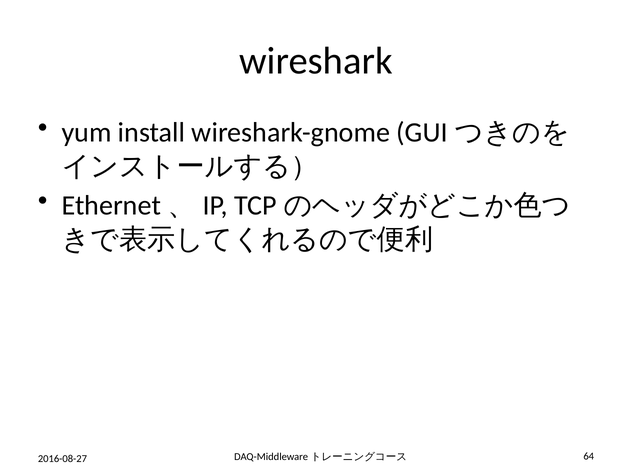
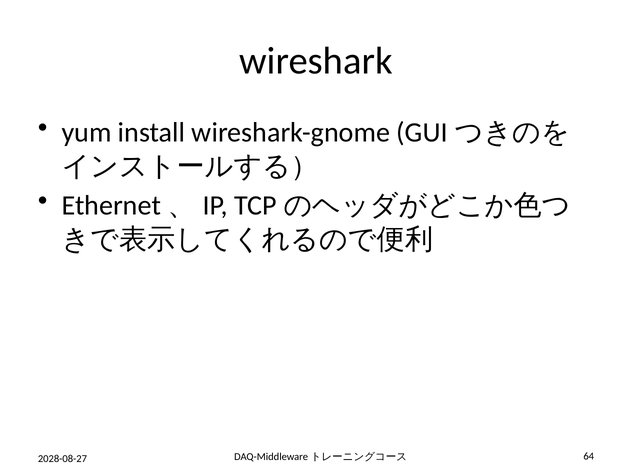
2016-08-27: 2016-08-27 -> 2028-08-27
